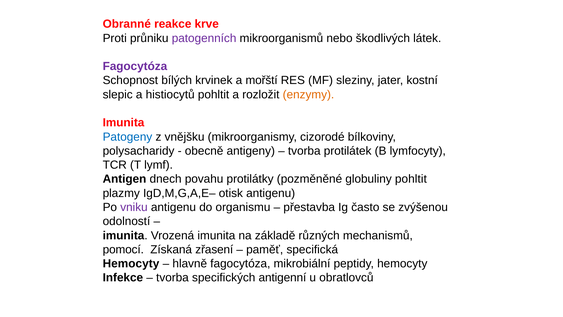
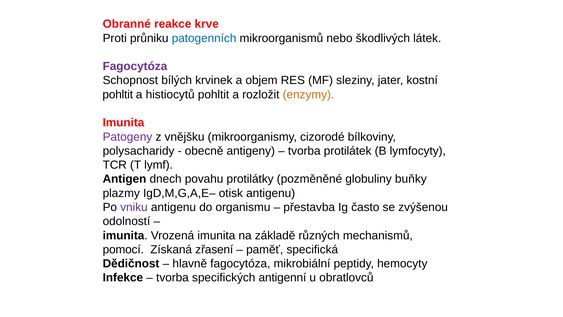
patogenních colour: purple -> blue
mořští: mořští -> objem
slepic at (118, 94): slepic -> pohltit
Patogeny colour: blue -> purple
globuliny pohltit: pohltit -> buňky
Hemocyty at (131, 263): Hemocyty -> Dědičnost
